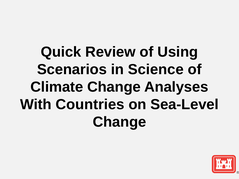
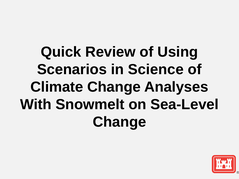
Countries: Countries -> Snowmelt
